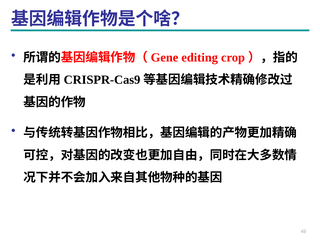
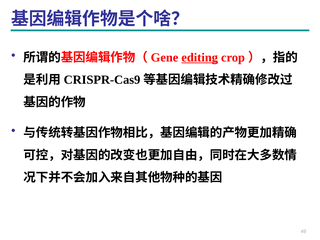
editing underline: none -> present
